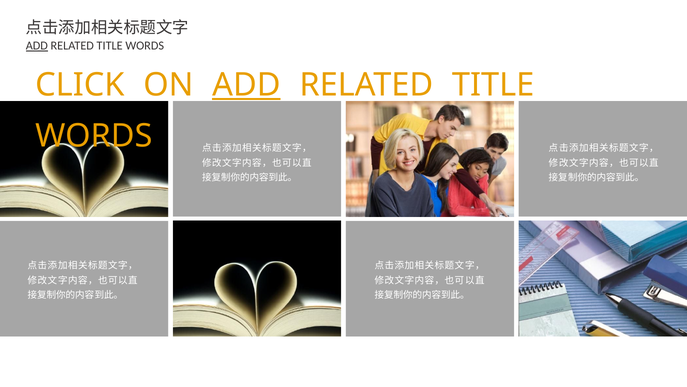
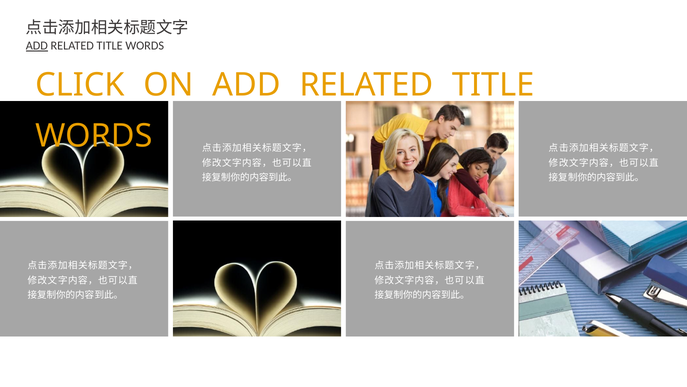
ADD at (246, 85) underline: present -> none
